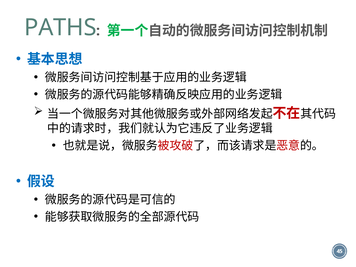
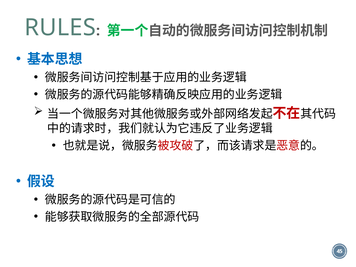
PATHS: PATHS -> RULES
